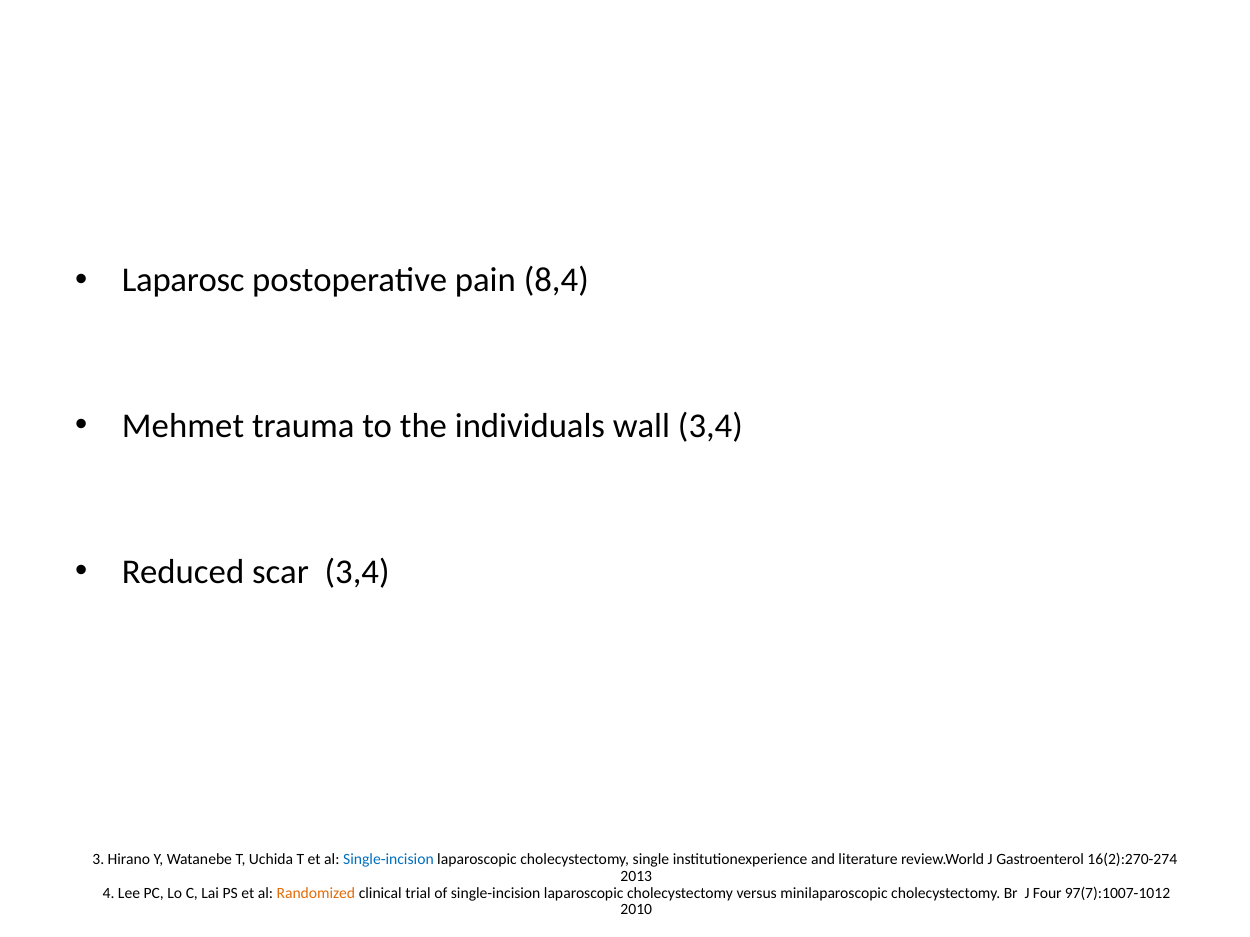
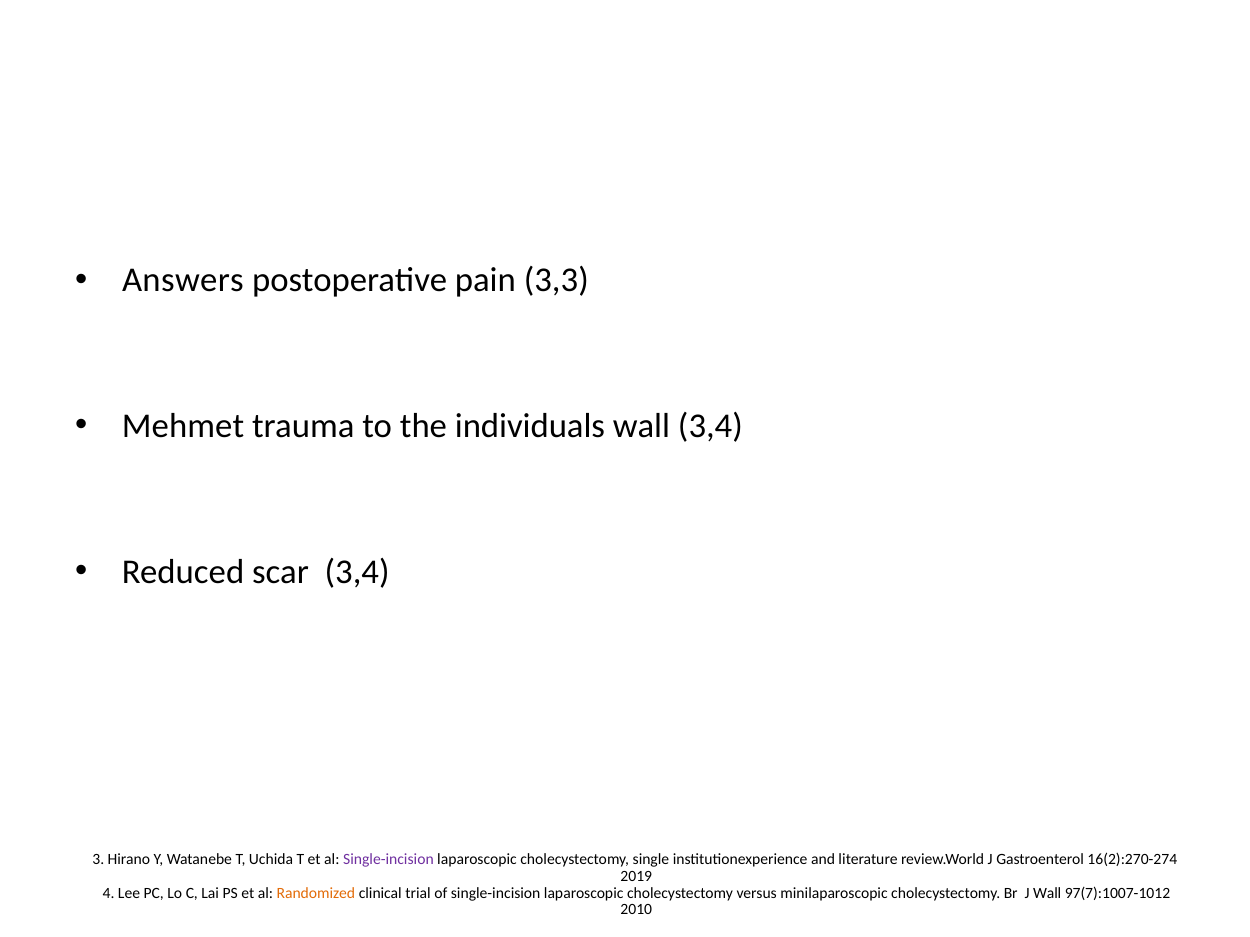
Laparosc: Laparosc -> Answers
8,4: 8,4 -> 3,3
Single-incision at (388, 860) colour: blue -> purple
2013: 2013 -> 2019
J Four: Four -> Wall
